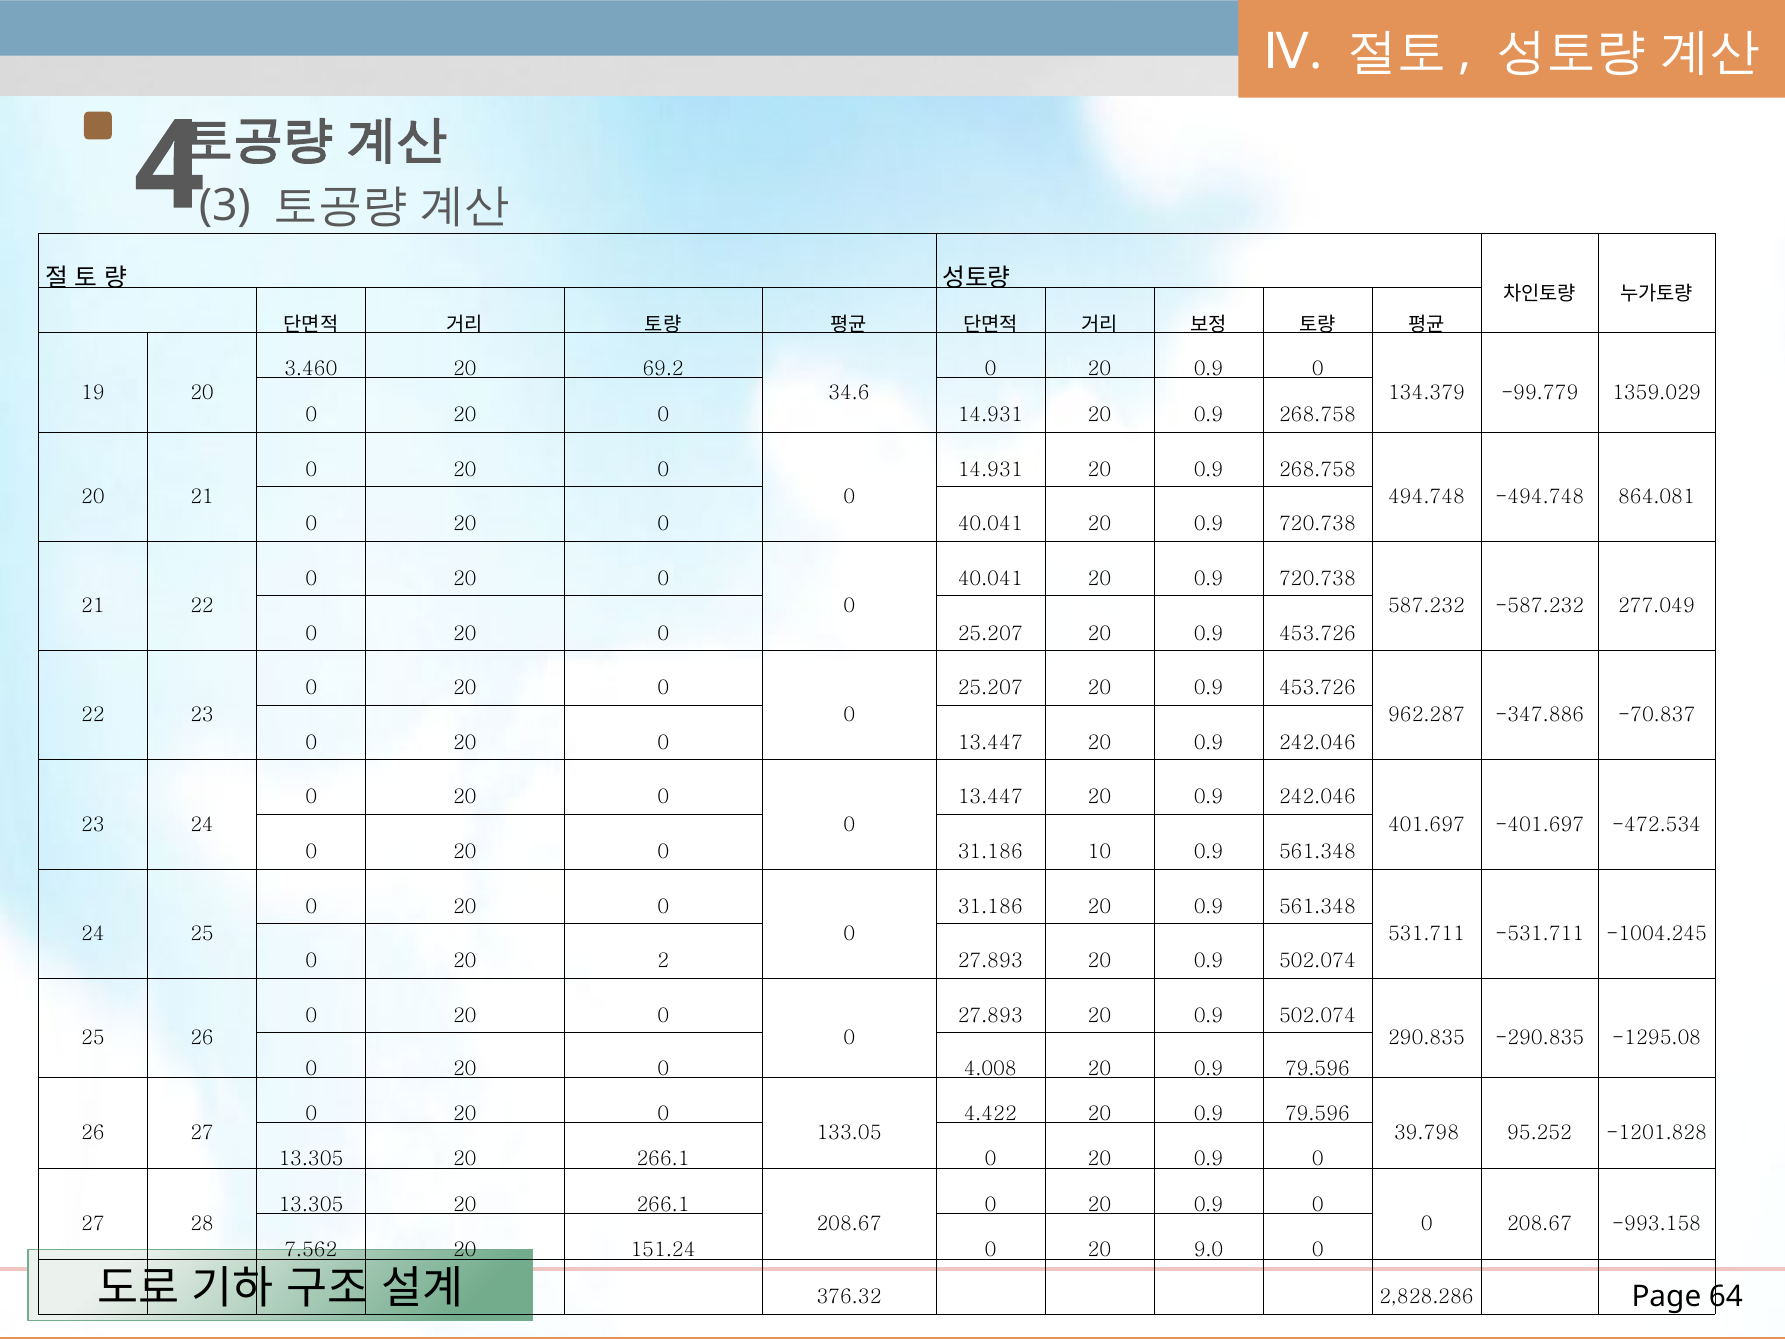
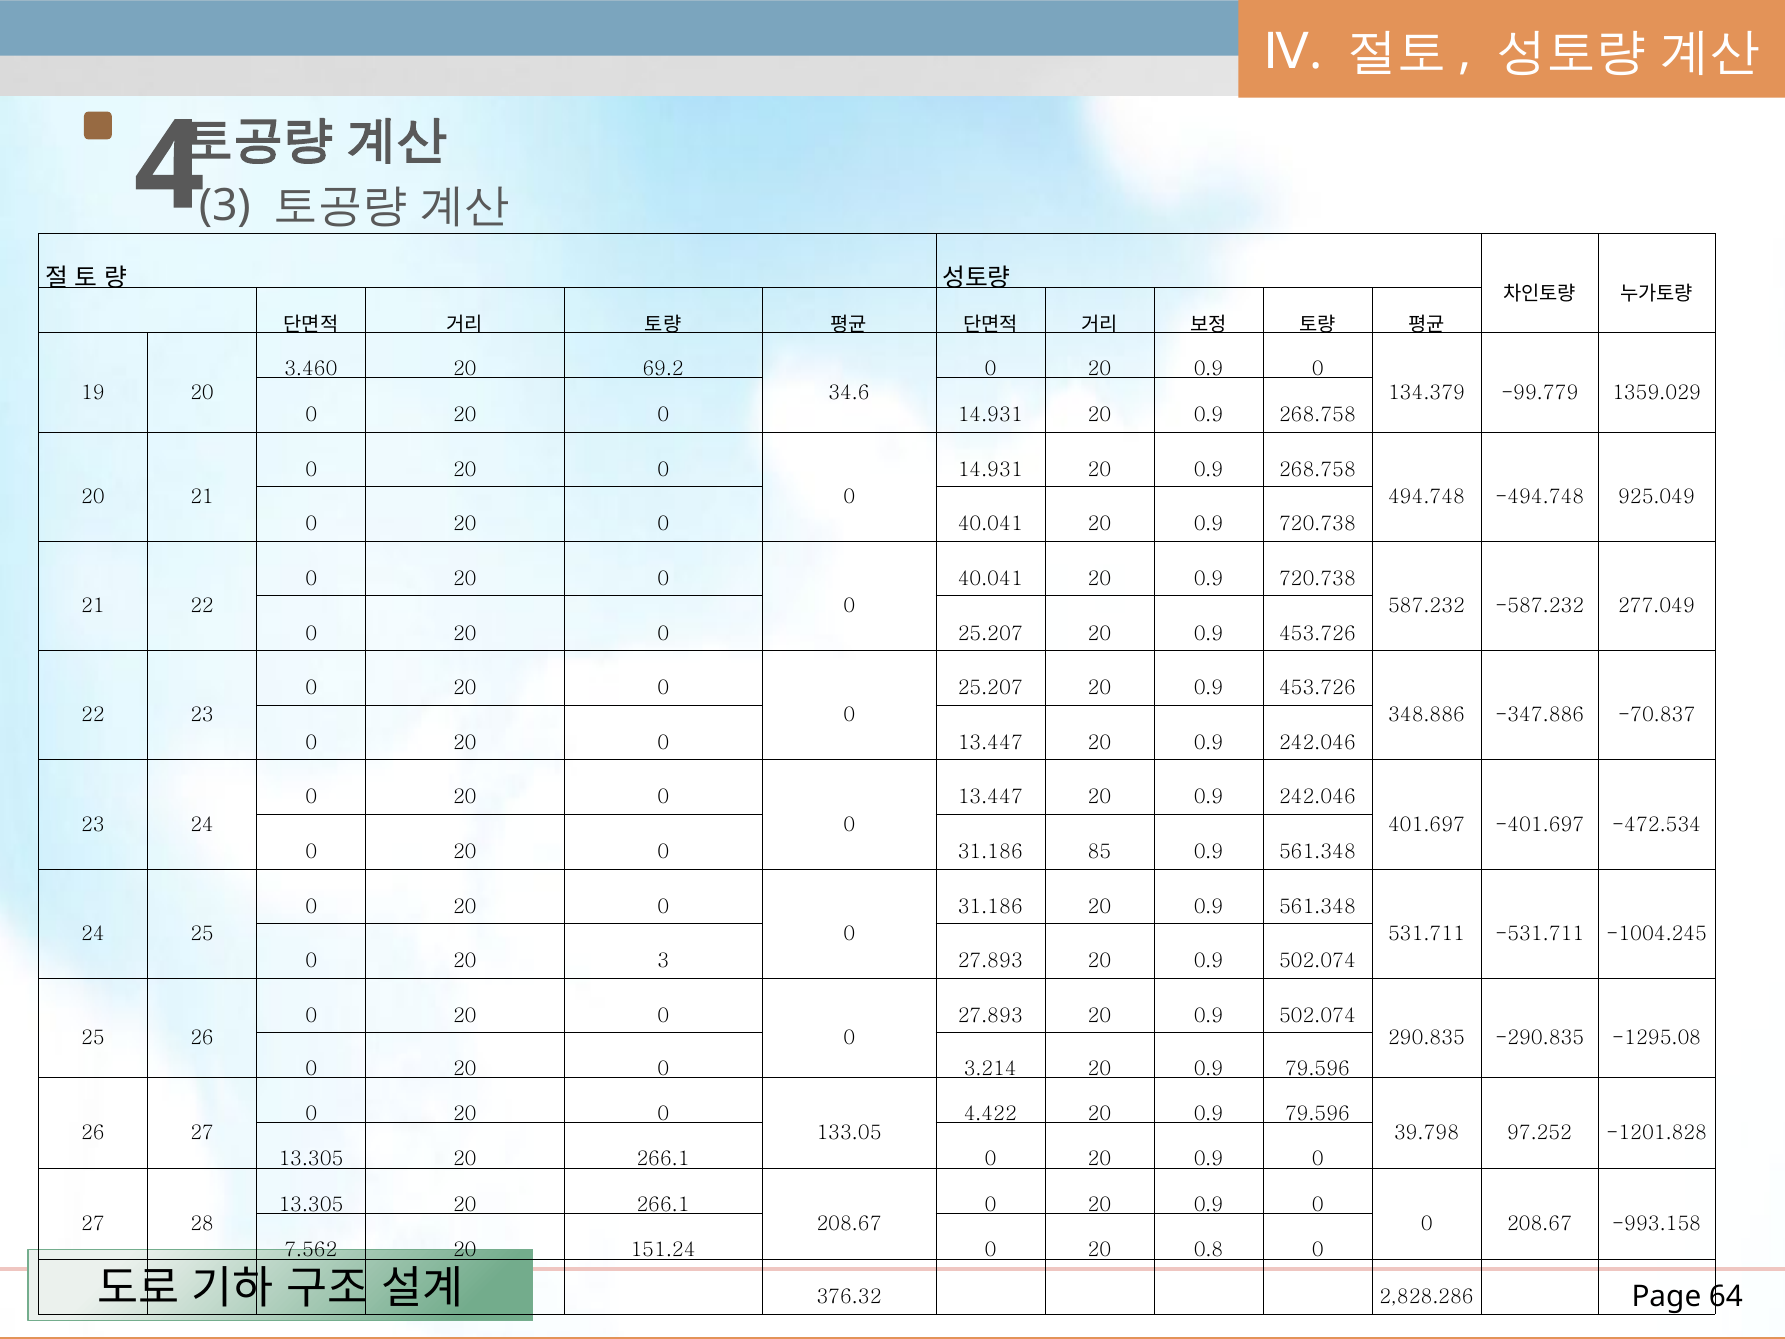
864.081: 864.081 -> 925.049
962.287: 962.287 -> 348.886
10: 10 -> 85
20 2: 2 -> 3
4.008: 4.008 -> 3.214
95.252: 95.252 -> 97.252
9.0: 9.0 -> 0.8
